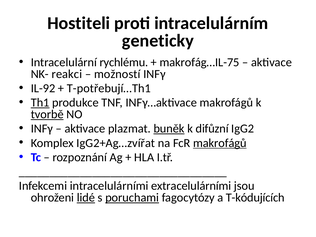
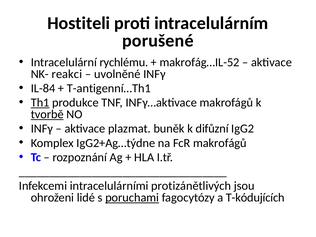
geneticky: geneticky -> porušené
makrofág…IL-75: makrofág…IL-75 -> makrofág…IL-52
možností: možností -> uvolněné
IL-92: IL-92 -> IL-84
T-potřebují…Th1: T-potřebují…Th1 -> T-antigenní…Th1
buněk underline: present -> none
IgG2+Ag…zvířat: IgG2+Ag…zvířat -> IgG2+Ag…týdne
makrofágů at (220, 143) underline: present -> none
extracelulárními: extracelulárními -> protizánětlivých
lidé underline: present -> none
